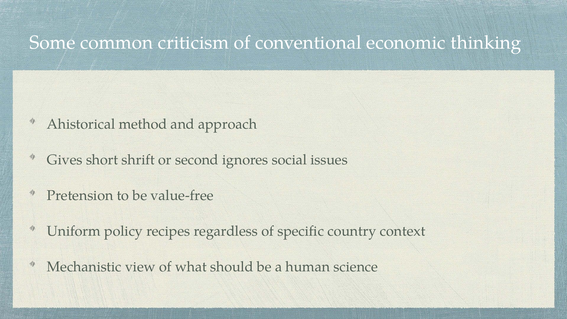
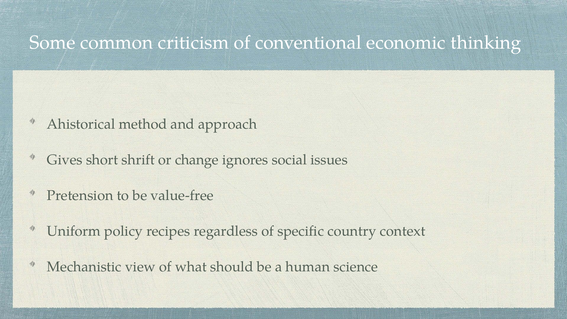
second: second -> change
